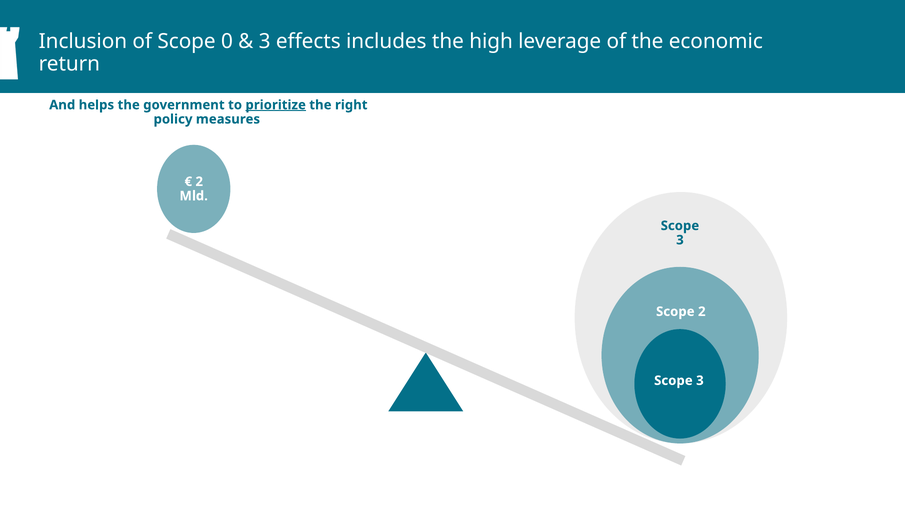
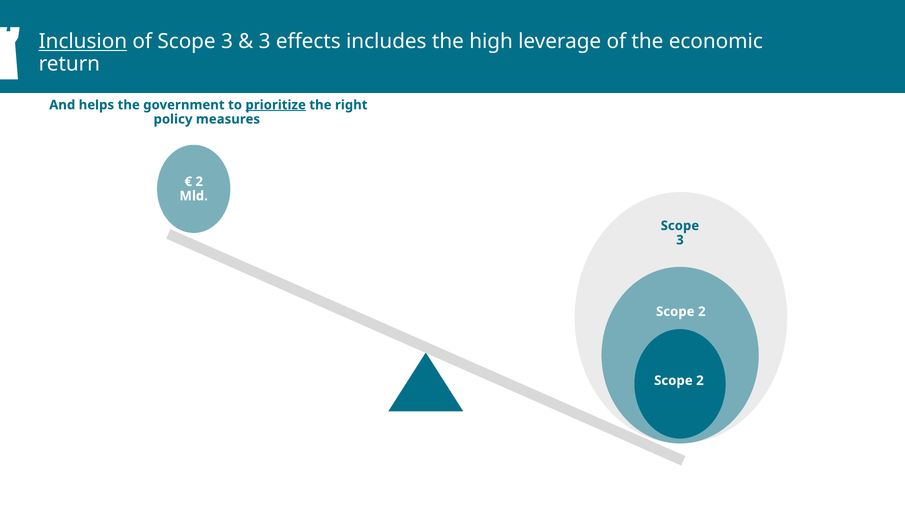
Inclusion underline: none -> present
of Scope 0: 0 -> 3
3 at (700, 381): 3 -> 2
